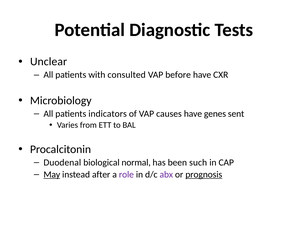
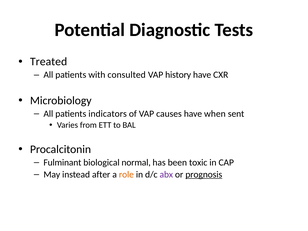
Unclear: Unclear -> Treated
before: before -> history
genes: genes -> when
Duodenal: Duodenal -> Fulminant
such: such -> toxic
May underline: present -> none
role colour: purple -> orange
